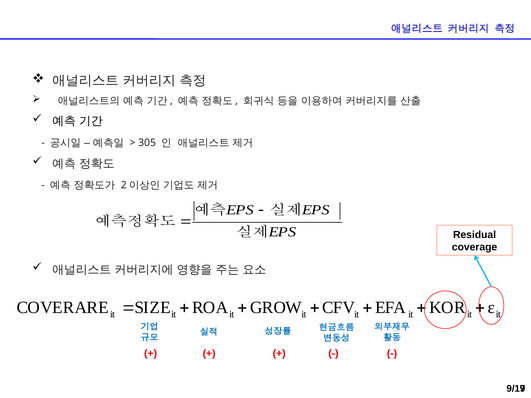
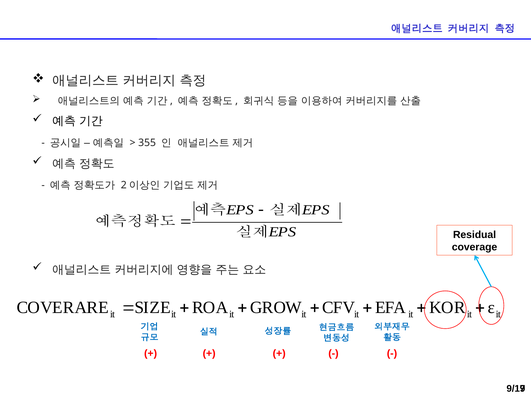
305: 305 -> 355
